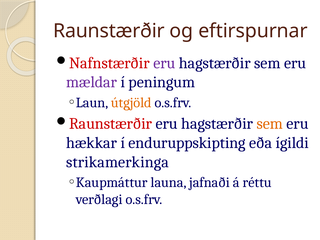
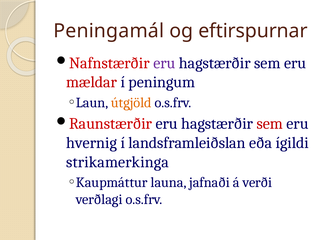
Raunstærðir: Raunstærðir -> Peningamál
mældar colour: purple -> red
sem at (270, 124) colour: orange -> red
hækkar: hækkar -> hvernig
enduruppskipting: enduruppskipting -> landsframleiðslan
réttu: réttu -> verði
